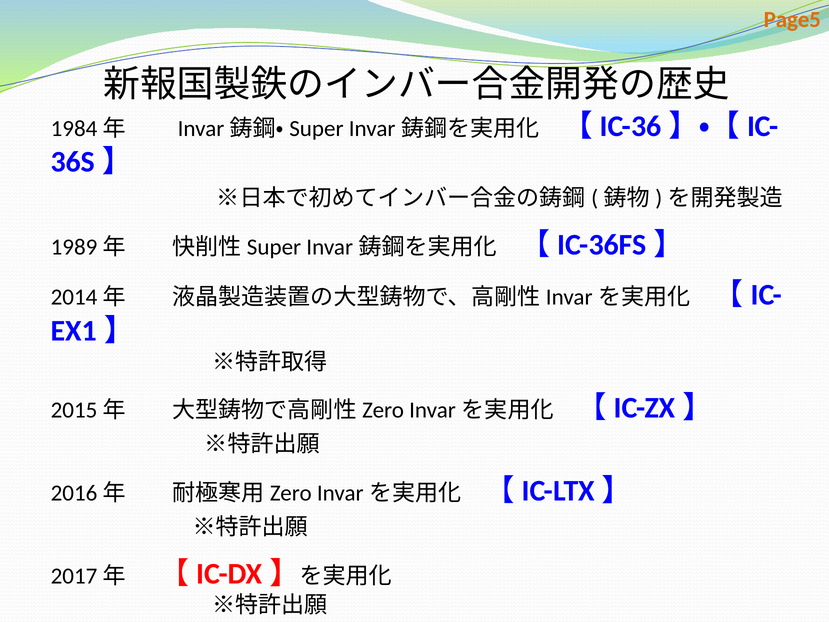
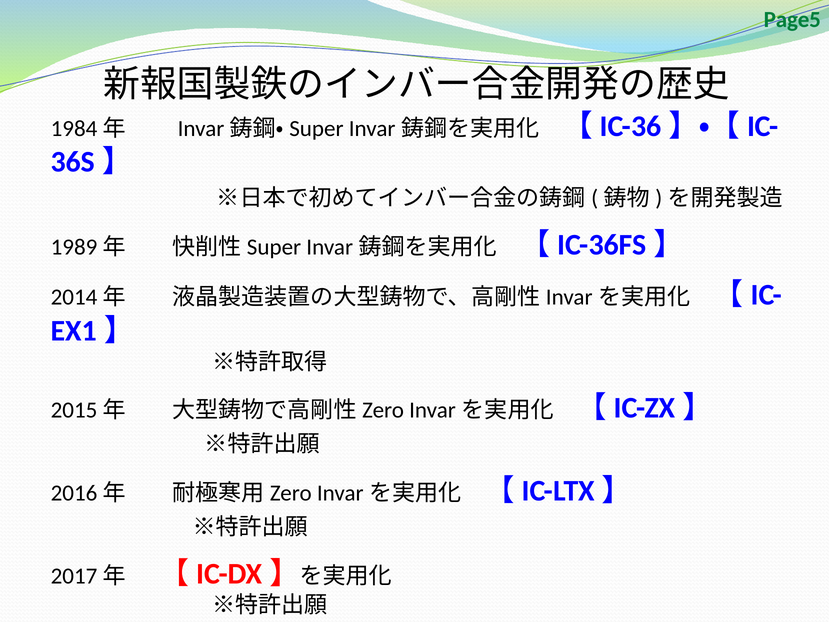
Page5 colour: orange -> green
